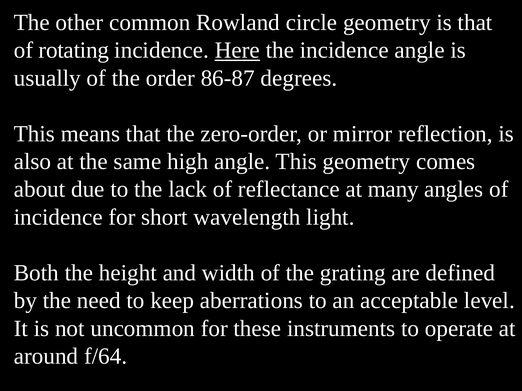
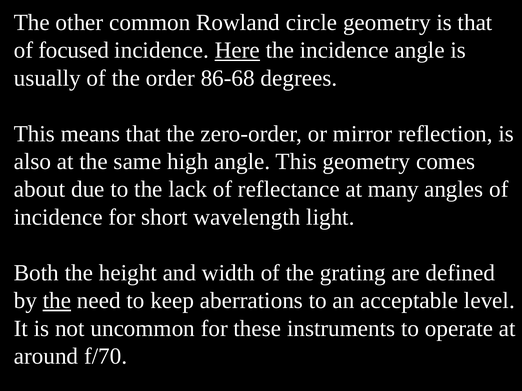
rotating: rotating -> focused
86-87: 86-87 -> 86-68
the at (57, 301) underline: none -> present
f/64: f/64 -> f/70
